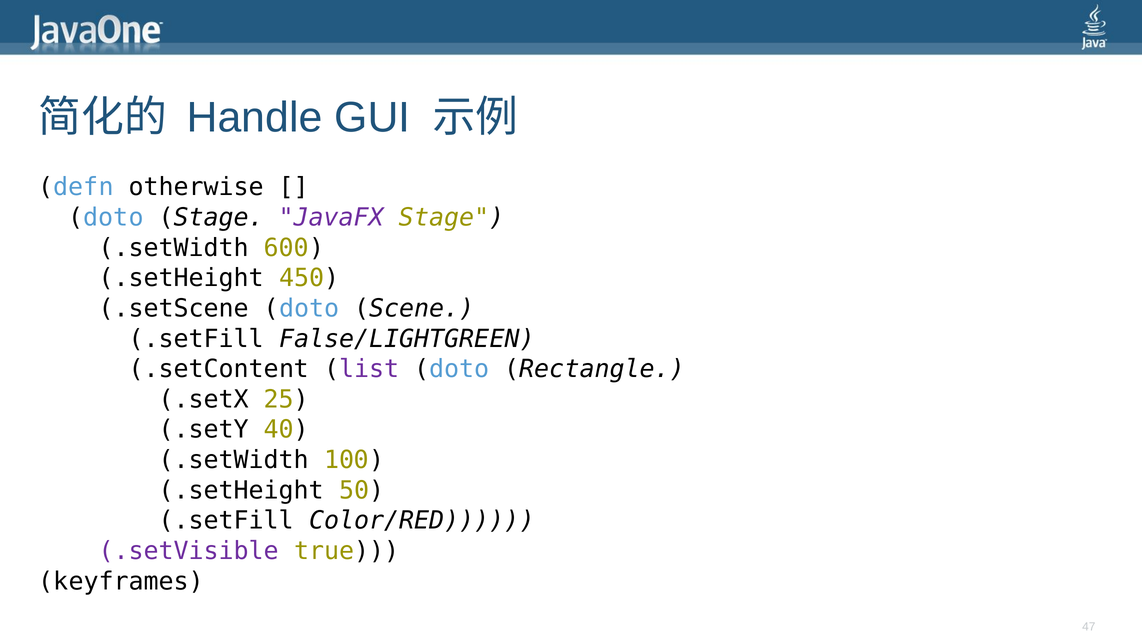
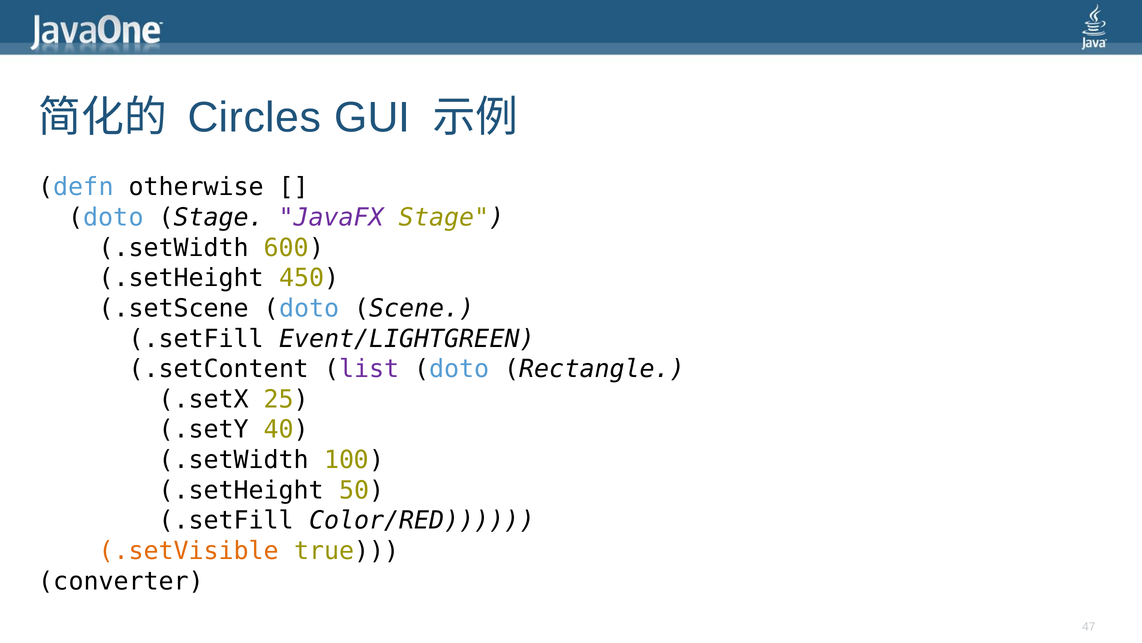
Handle: Handle -> Circles
False/LIGHTGREEN: False/LIGHTGREEN -> Event/LIGHTGREEN
.setVisible colour: purple -> orange
keyframes: keyframes -> converter
